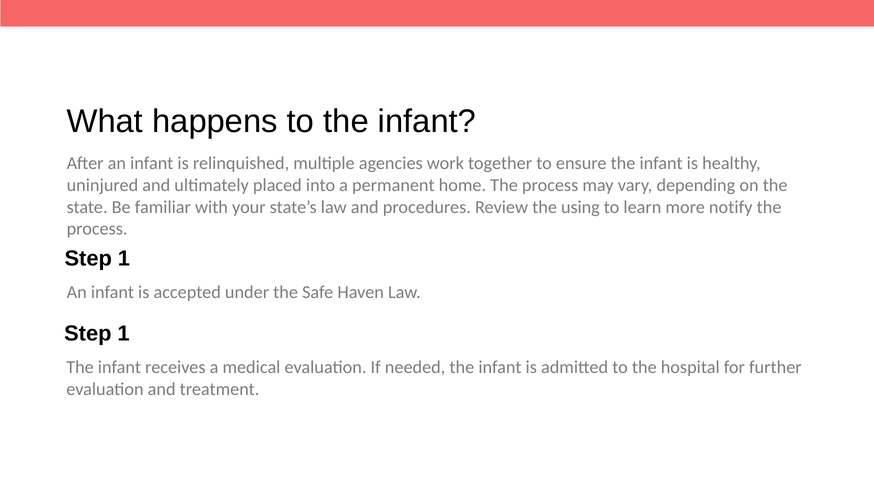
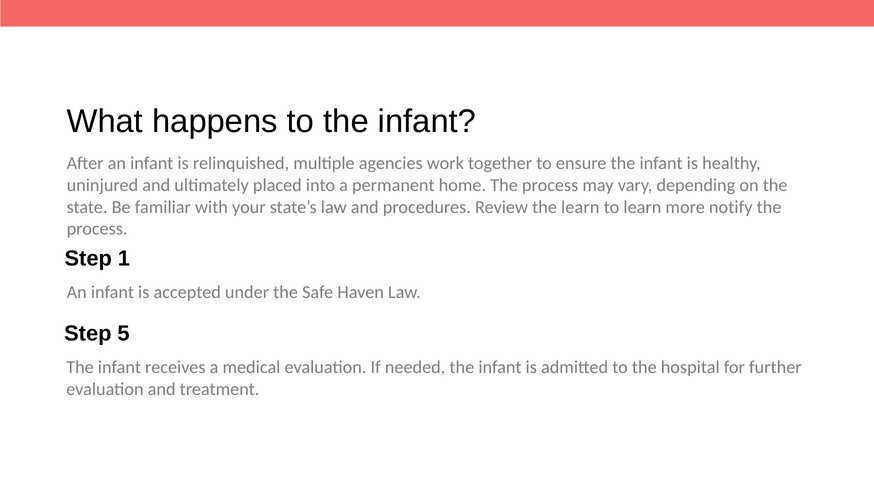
the using: using -> learn
1 at (124, 334): 1 -> 5
